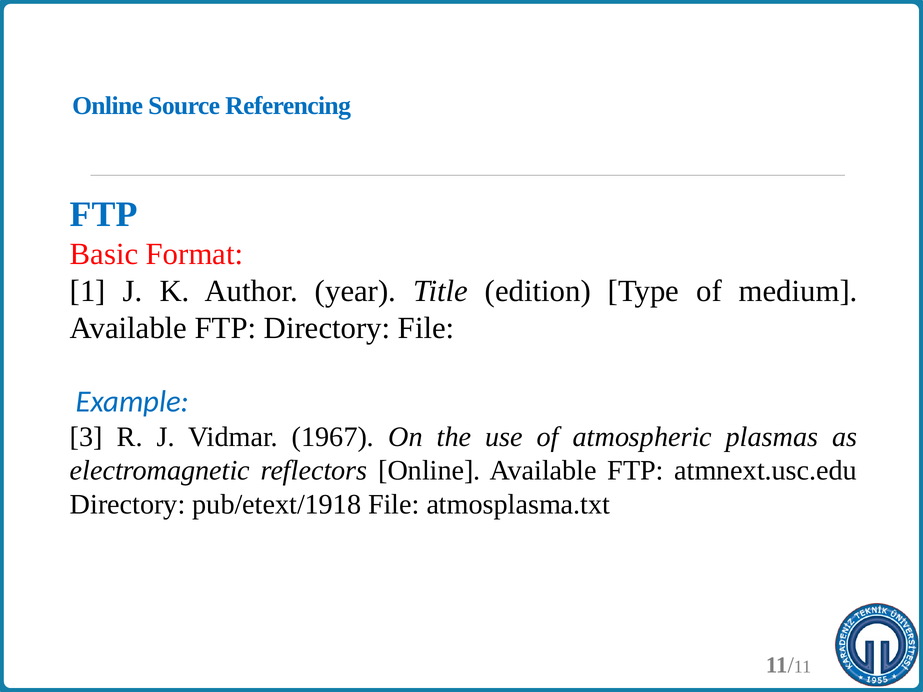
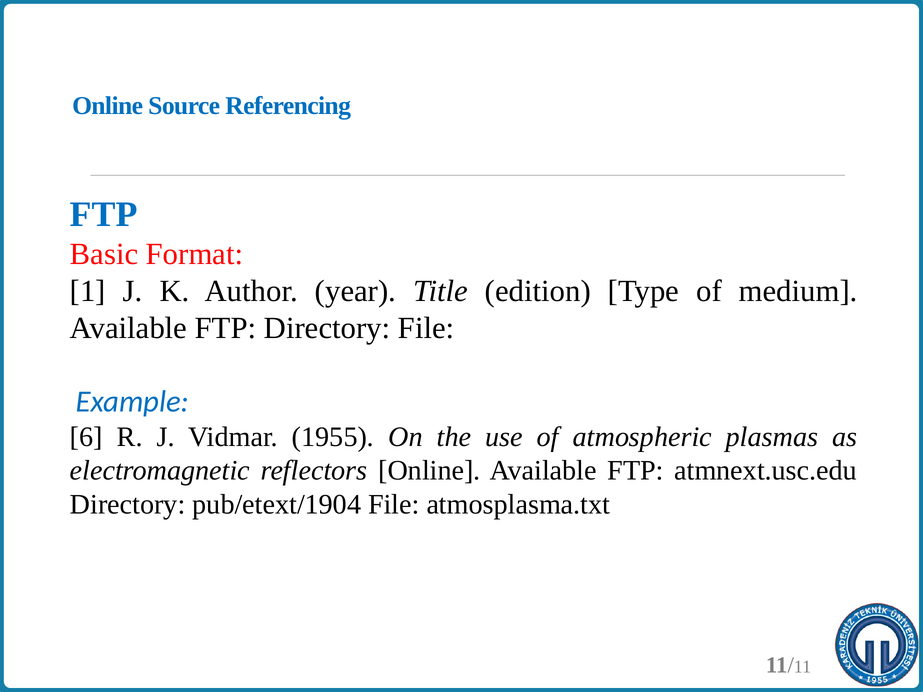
3: 3 -> 6
1967: 1967 -> 1955
pub/etext/1918: pub/etext/1918 -> pub/etext/1904
